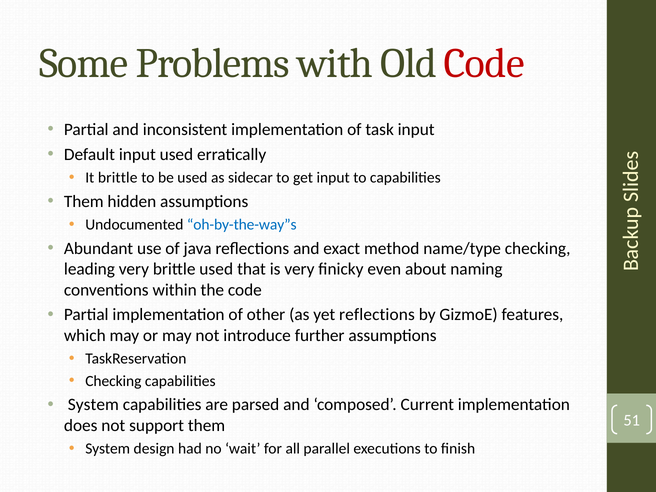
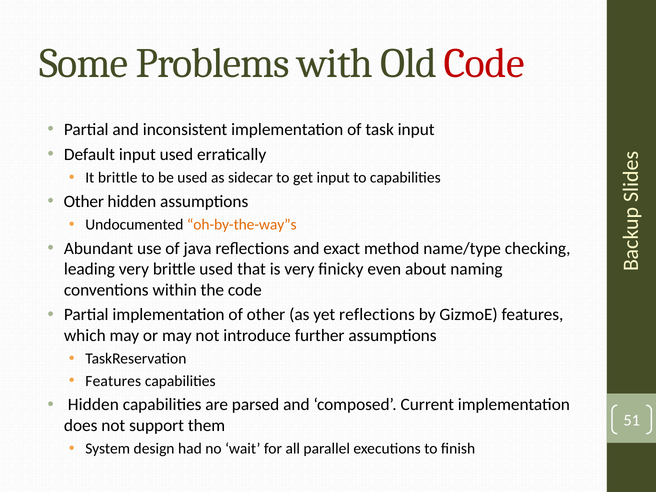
Them at (84, 201): Them -> Other
oh-by-the-way”s colour: blue -> orange
Checking at (113, 381): Checking -> Features
System at (93, 405): System -> Hidden
